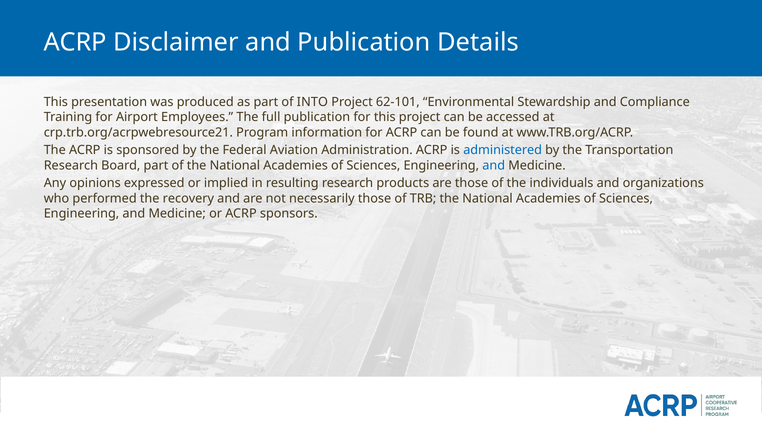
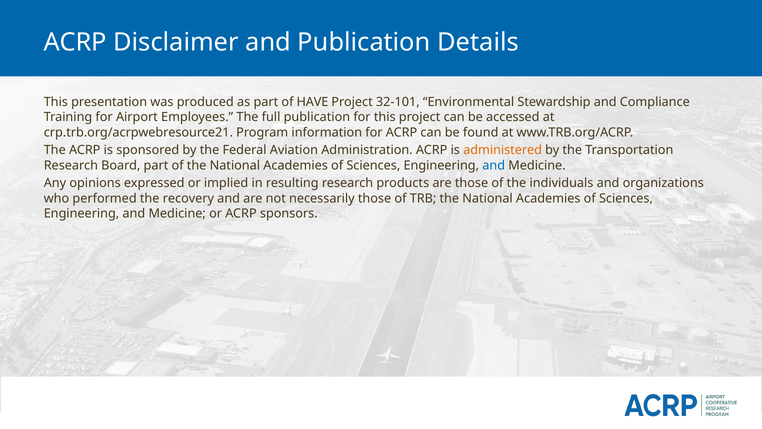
INTO: INTO -> HAVE
62-101: 62-101 -> 32-101
administered colour: blue -> orange
